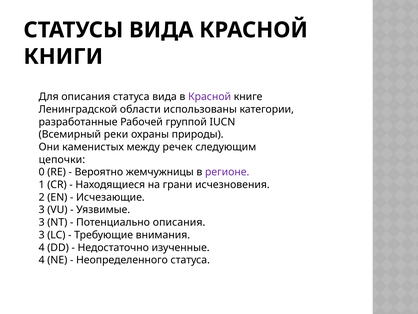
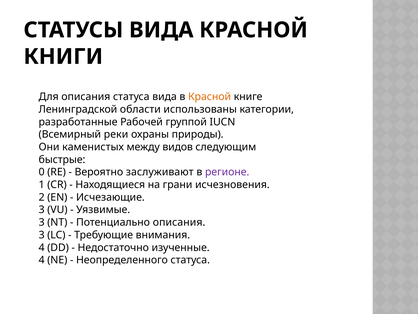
Красной at (210, 97) colour: purple -> orange
речек: речек -> видов
цепочки: цепочки -> быстрые
жемчужницы: жемчужницы -> заслуживают
